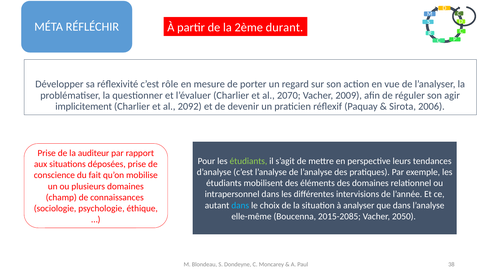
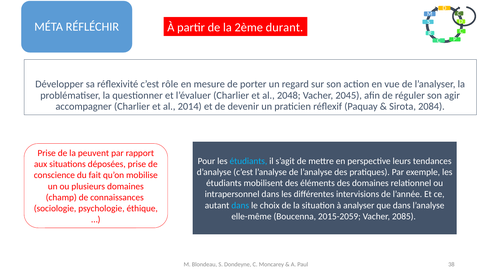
2070: 2070 -> 2048
2009: 2009 -> 2045
implicitement: implicitement -> accompagner
2092: 2092 -> 2014
2006: 2006 -> 2084
auditeur: auditeur -> peuvent
étudiants at (248, 161) colour: light green -> light blue
2015-2085: 2015-2085 -> 2015-2059
2050: 2050 -> 2085
